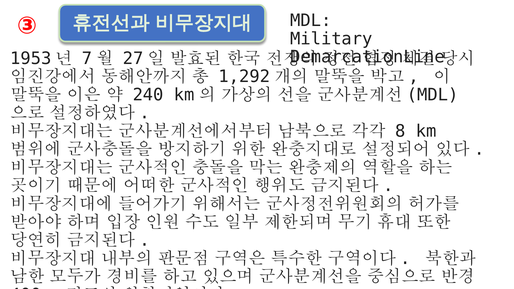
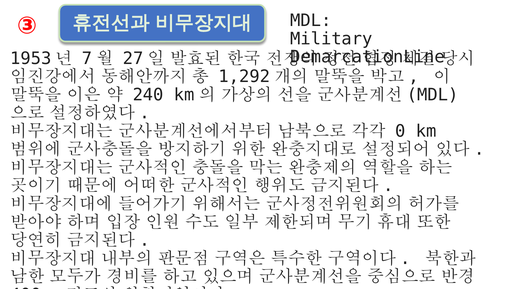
8: 8 -> 0
